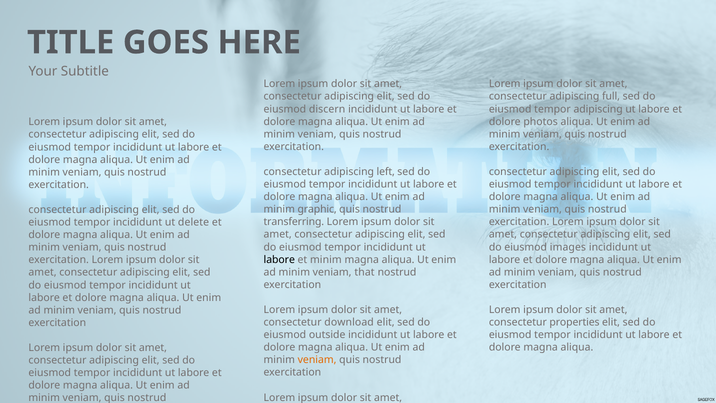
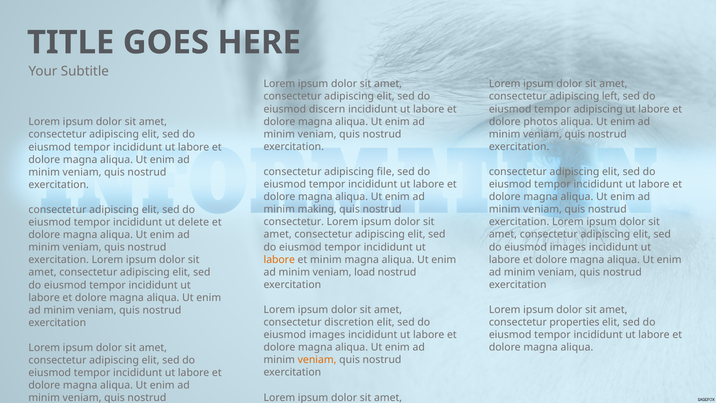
full: full -> left
left: left -> file
graphic: graphic -> making
transferring at (294, 222): transferring -> consectetur
labore at (279, 259) colour: black -> orange
that: that -> load
download: download -> discretion
outside at (327, 335): outside -> images
